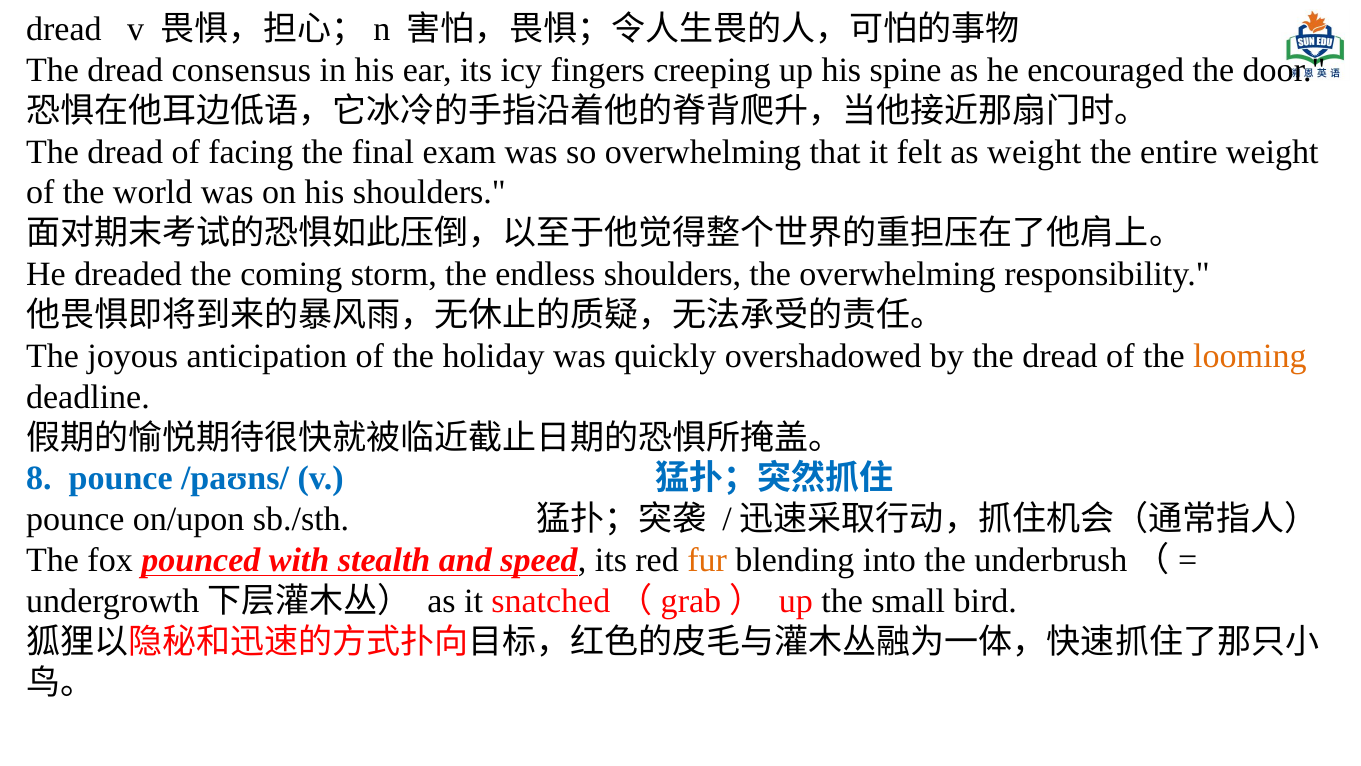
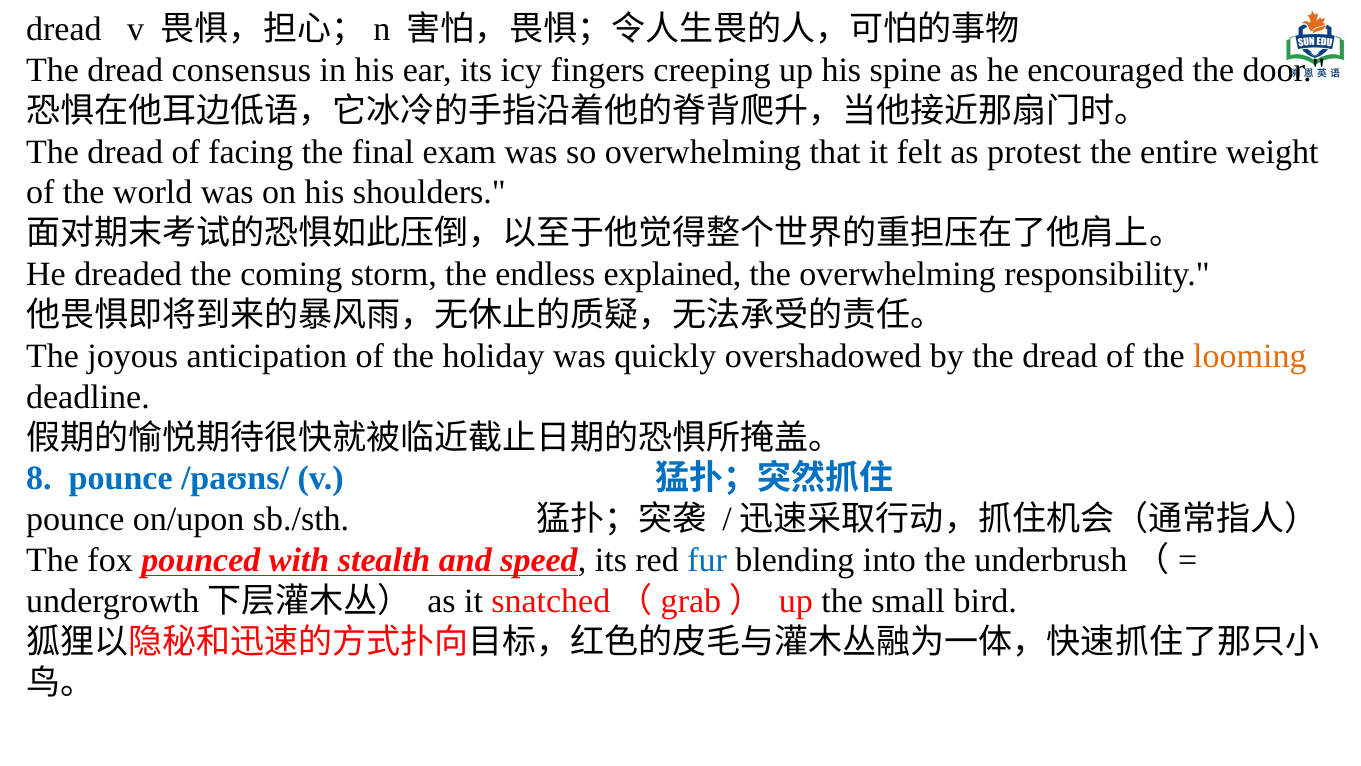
as weight: weight -> protest
endless shoulders: shoulders -> explained
fur colour: orange -> blue
